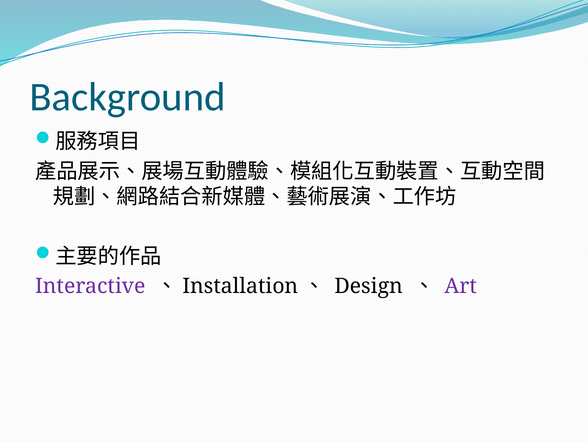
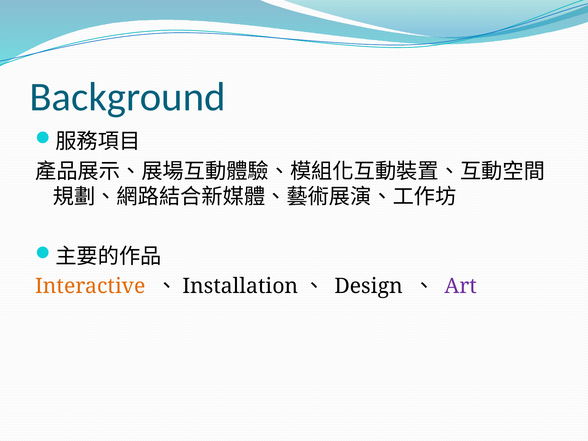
Interactive colour: purple -> orange
